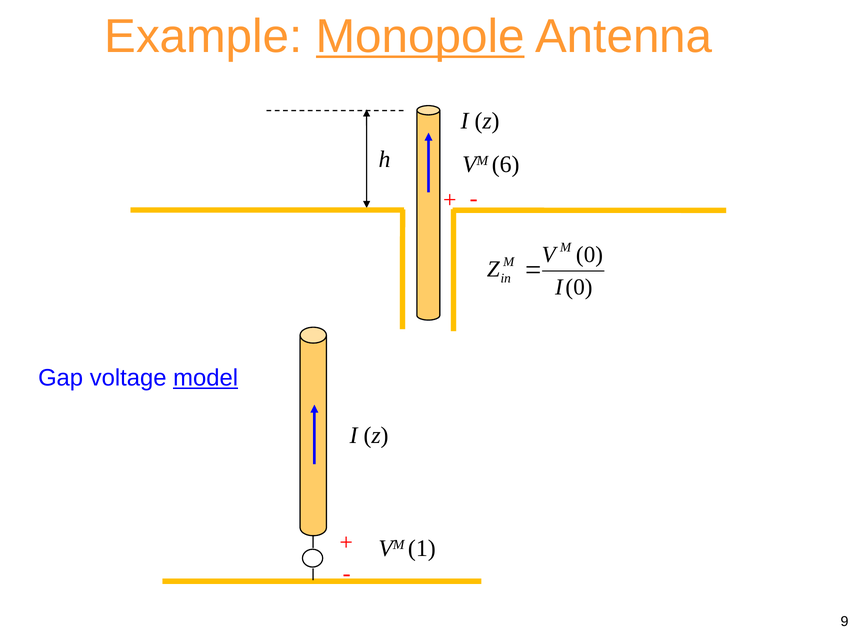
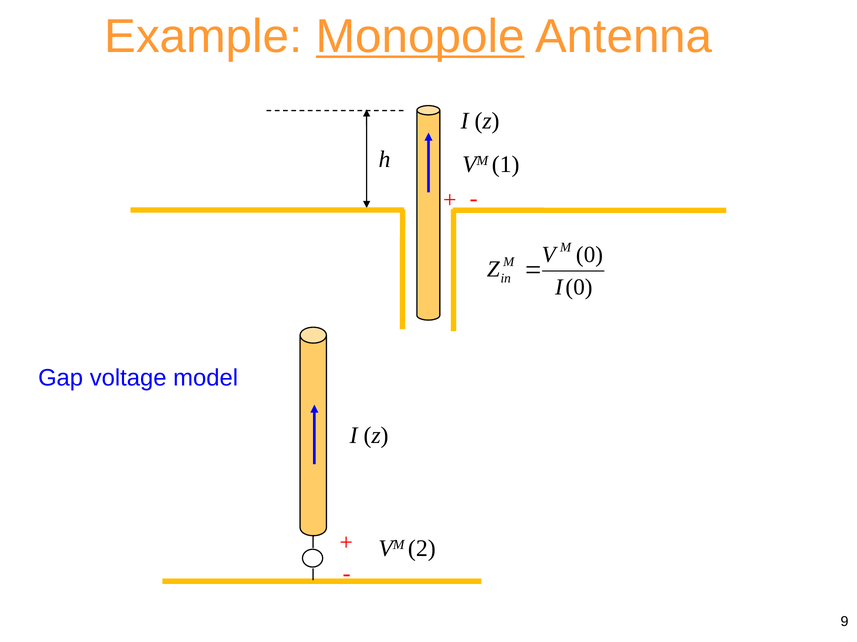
6: 6 -> 1
model underline: present -> none
1: 1 -> 2
